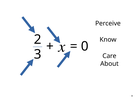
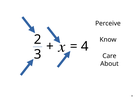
0: 0 -> 4
